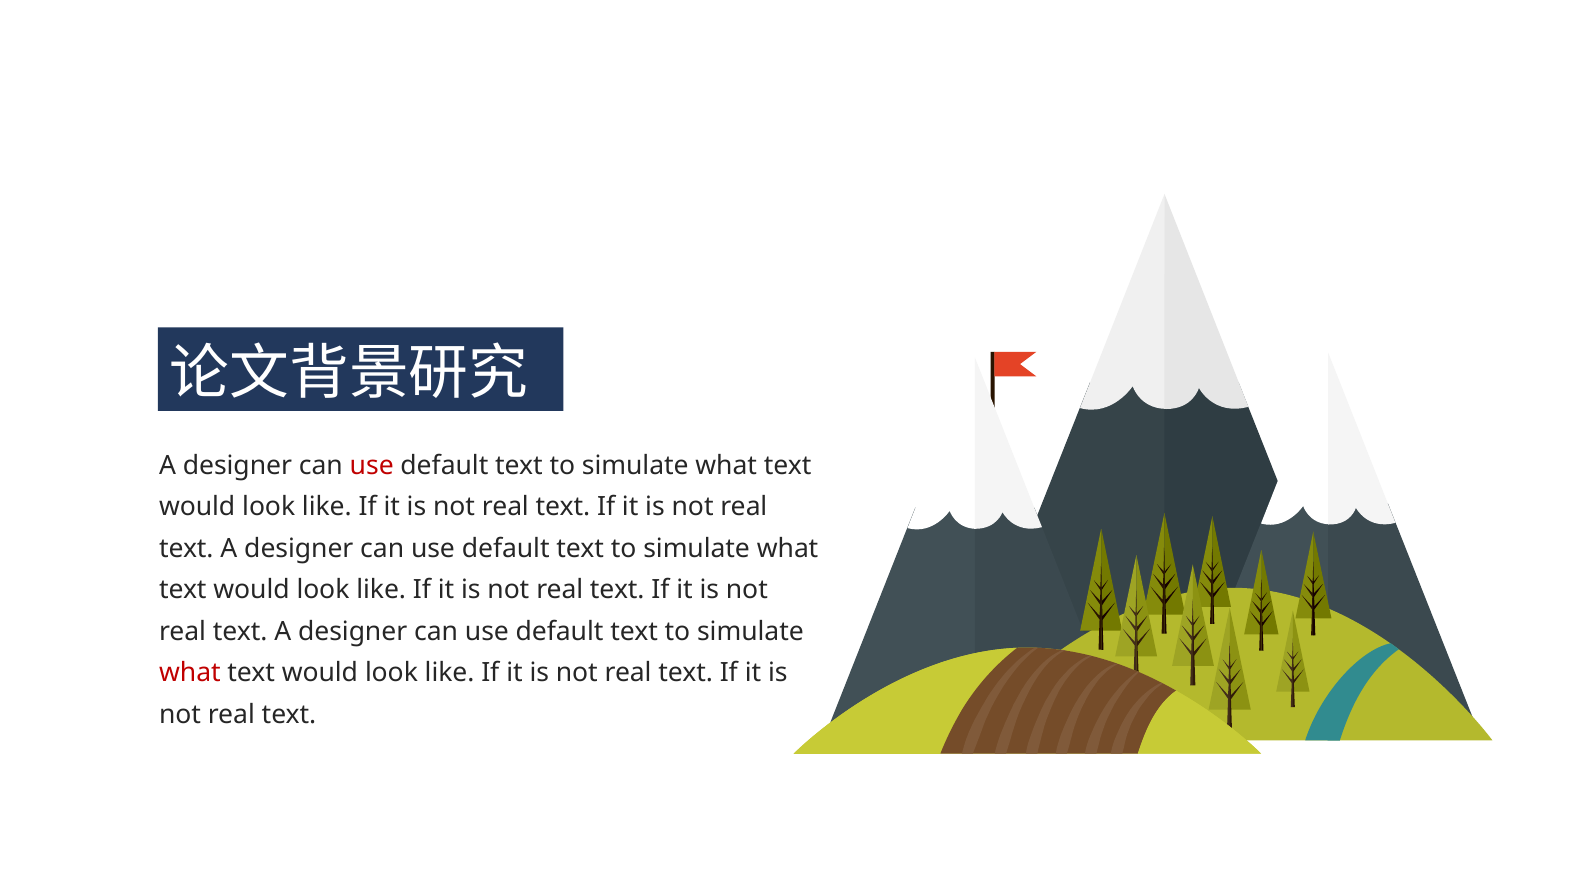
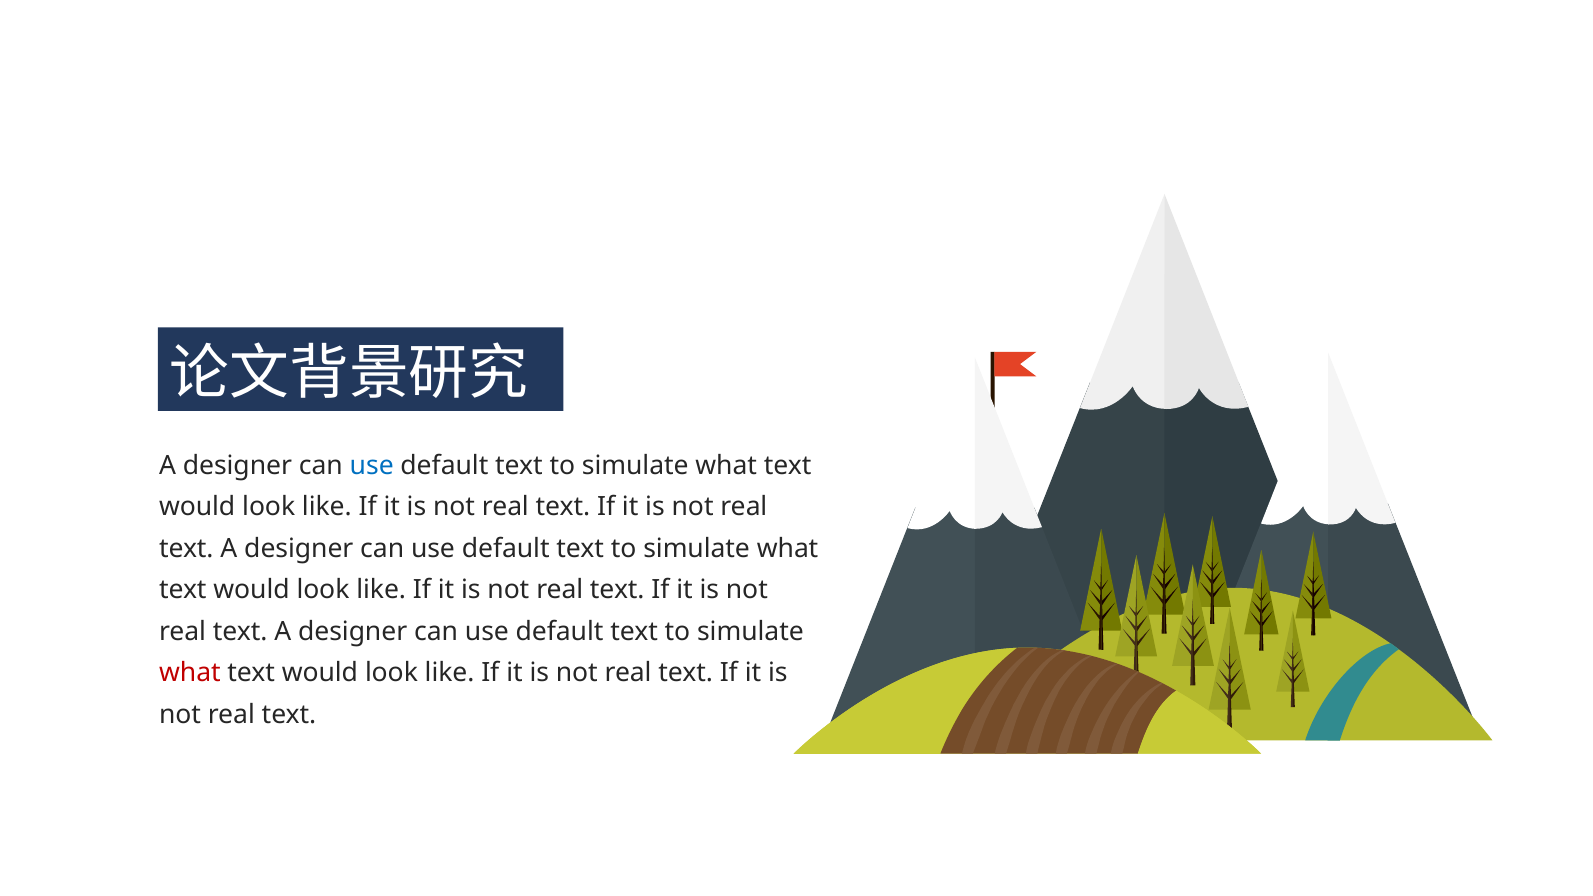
use at (372, 466) colour: red -> blue
